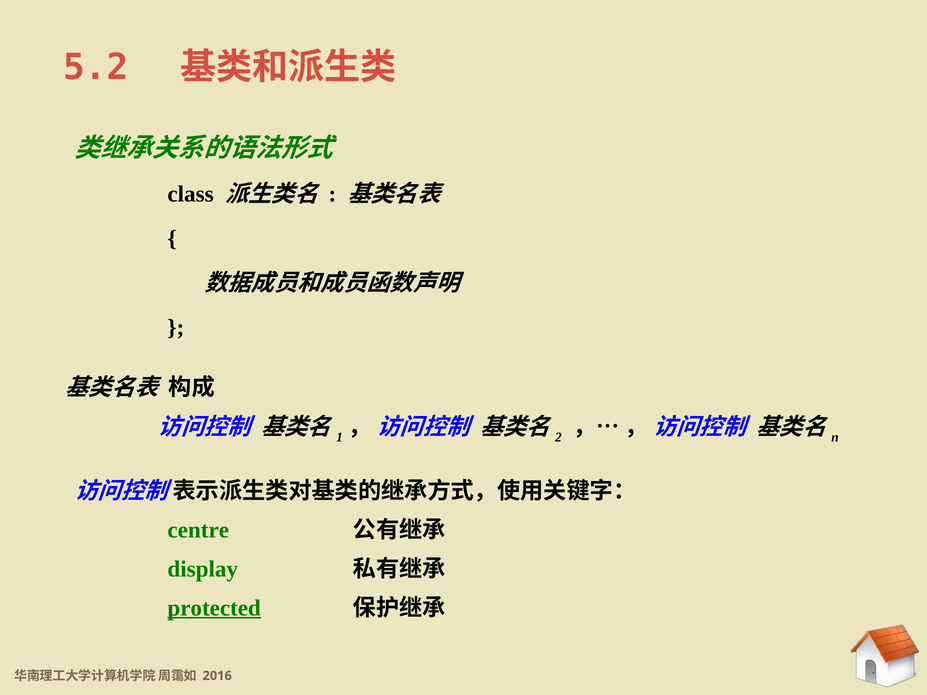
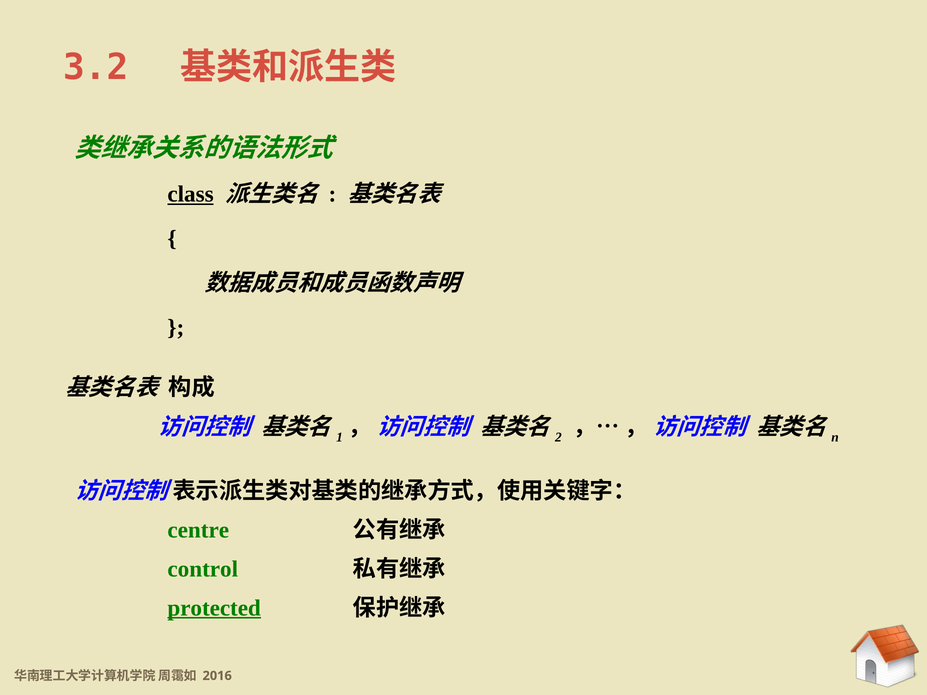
5.2: 5.2 -> 3.2
class underline: none -> present
display: display -> control
